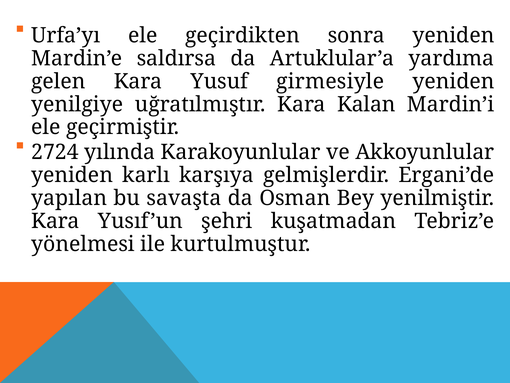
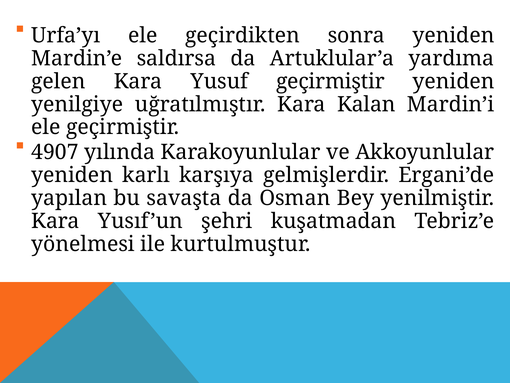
Yusuf girmesiyle: girmesiyle -> geçirmiştir
2724: 2724 -> 4907
